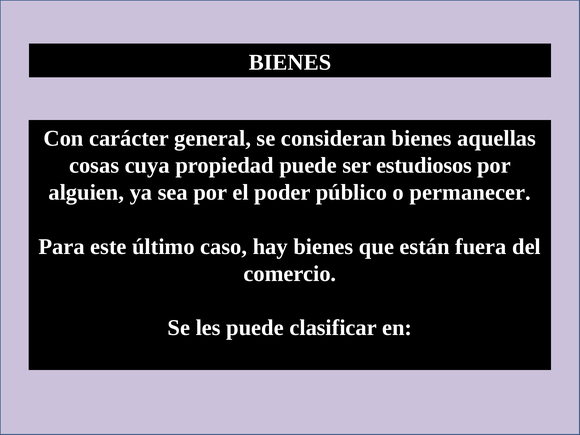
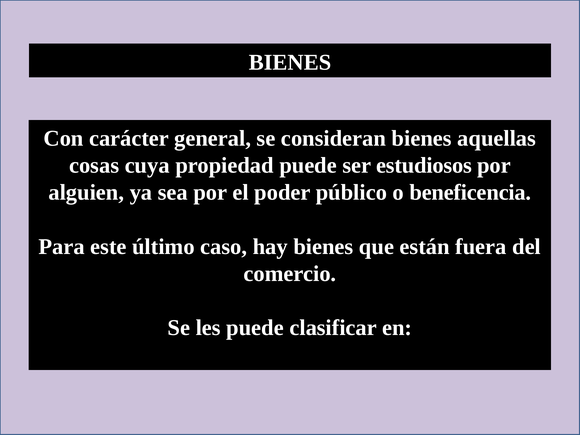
permanecer: permanecer -> beneficencia
